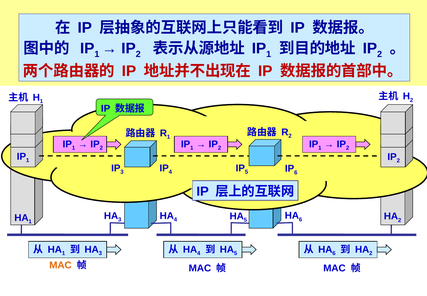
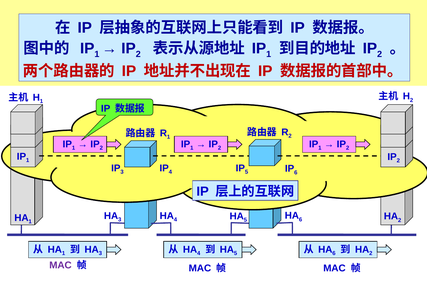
MAC at (60, 265) colour: orange -> purple
